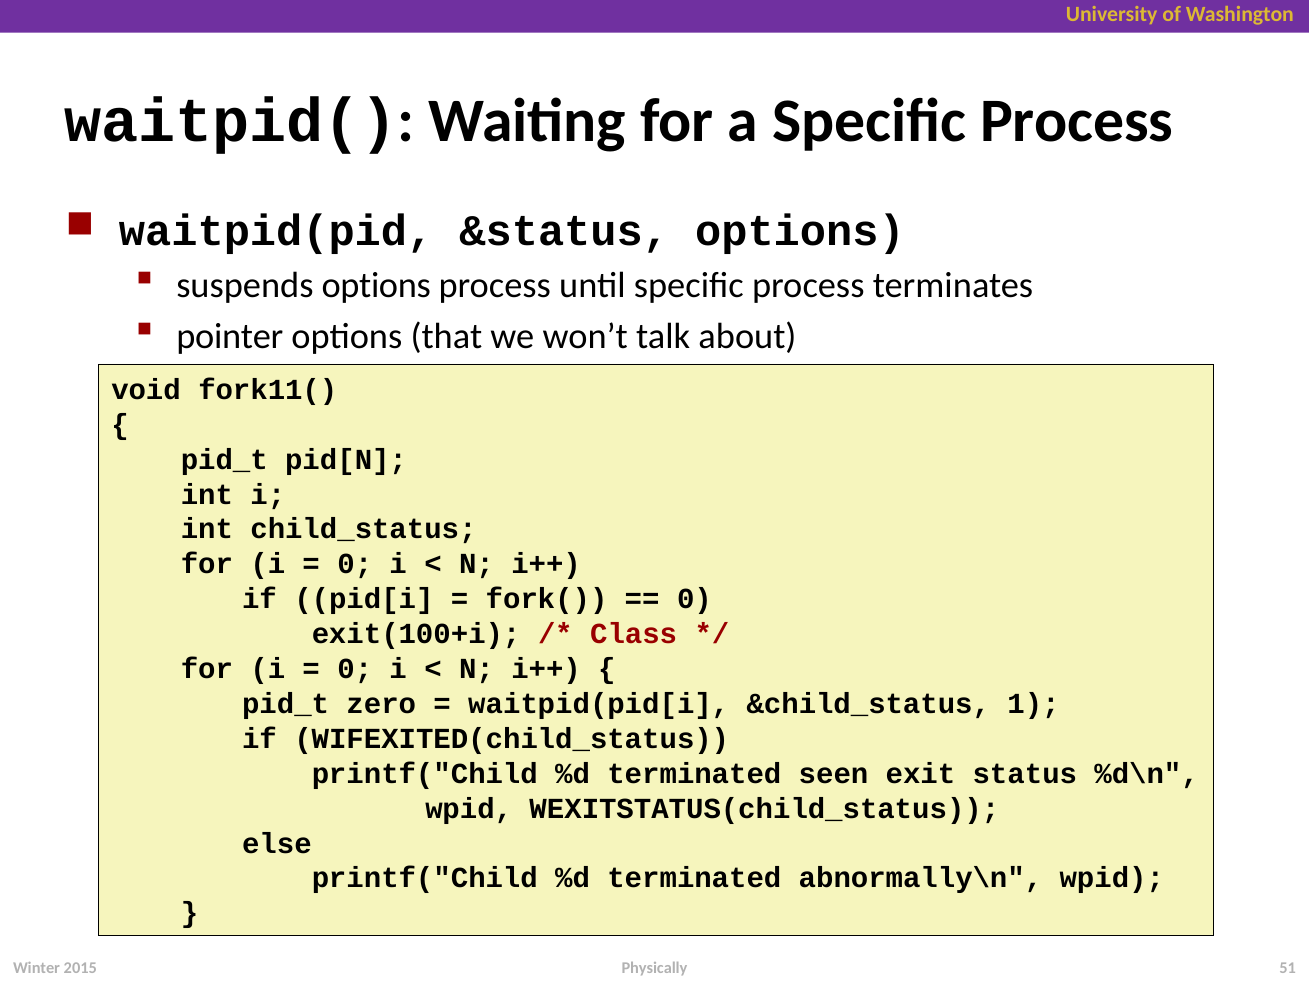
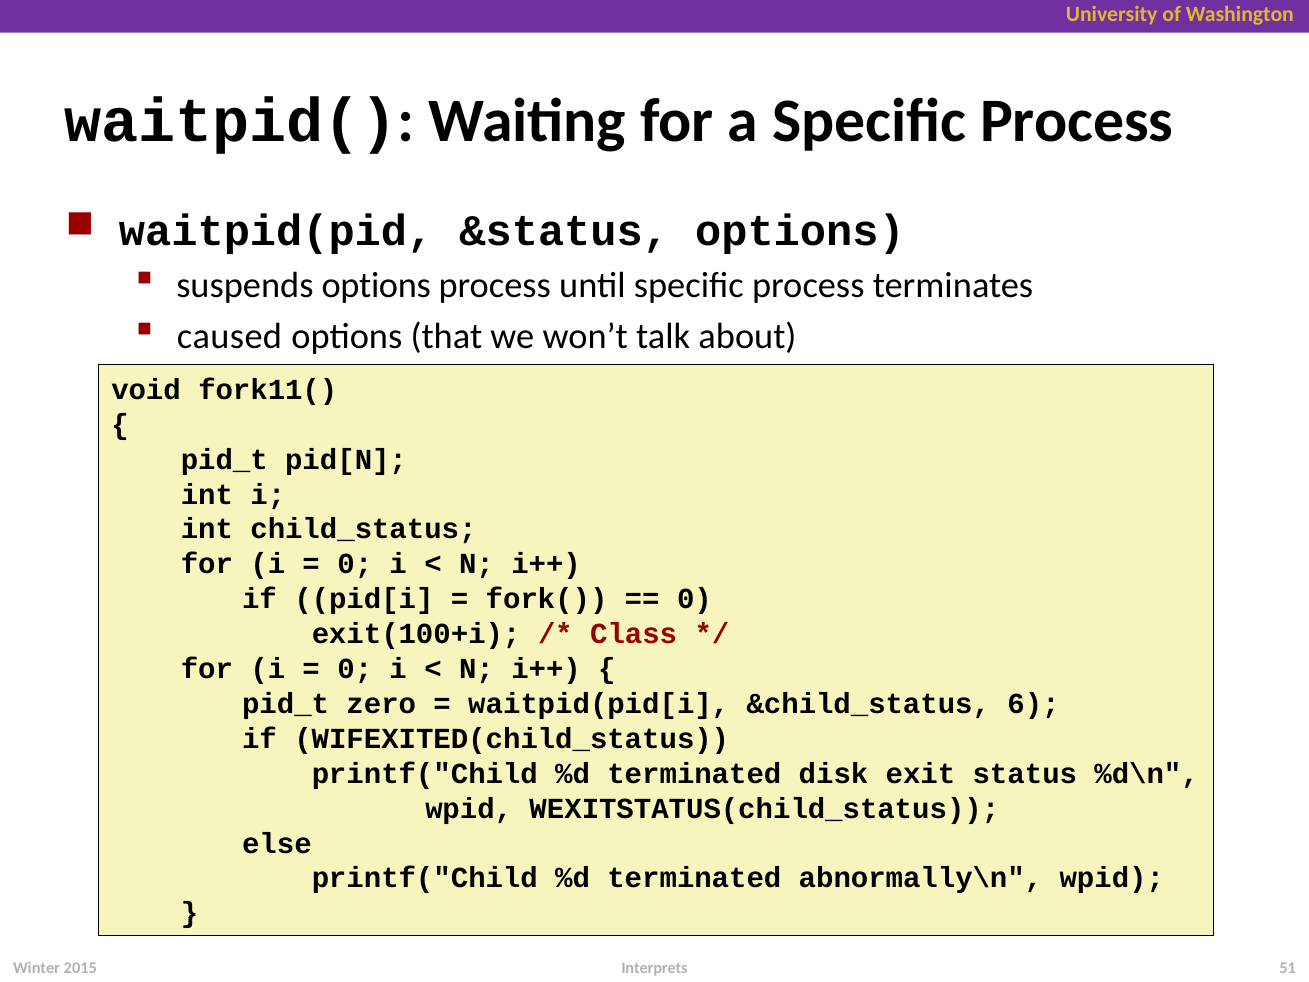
pointer: pointer -> caused
1: 1 -> 6
seen: seen -> disk
Physically: Physically -> Interprets
